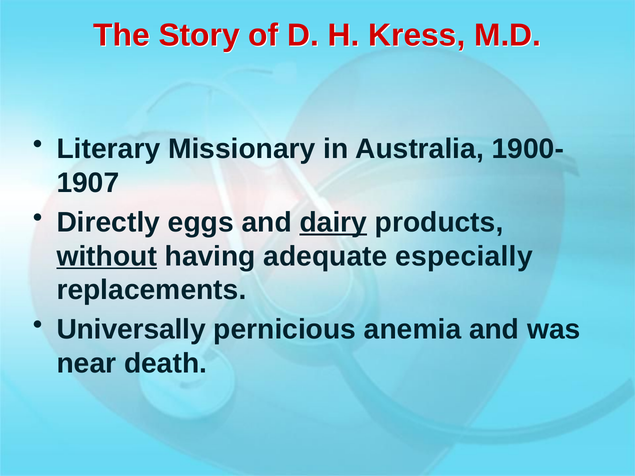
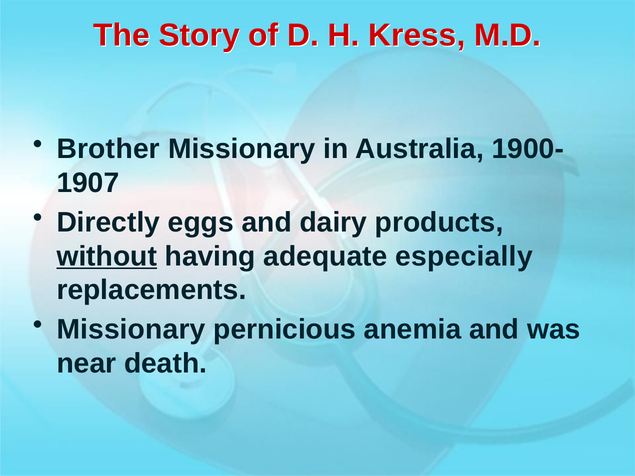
Literary: Literary -> Brother
dairy underline: present -> none
Universally at (131, 330): Universally -> Missionary
